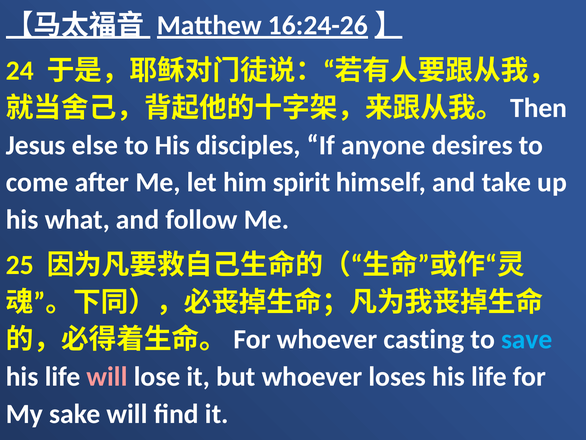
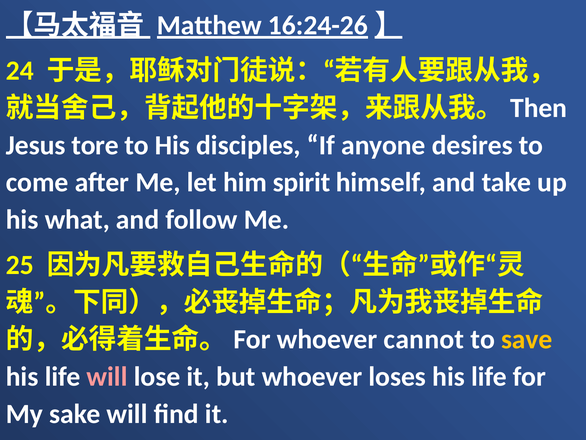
else: else -> tore
casting: casting -> cannot
save colour: light blue -> yellow
